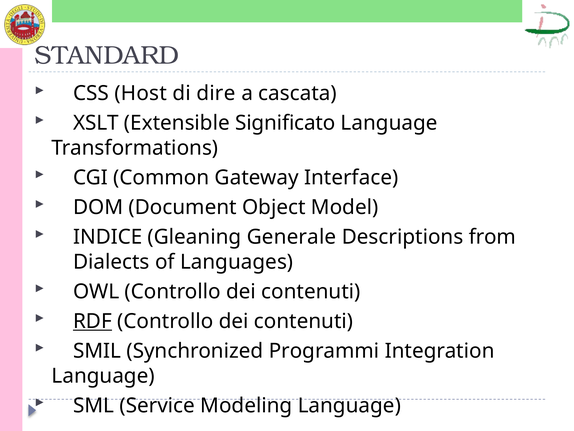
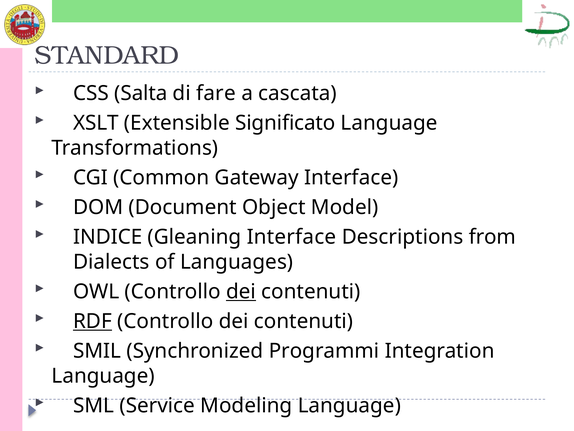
Host: Host -> Salta
dire: dire -> fare
Gleaning Generale: Generale -> Interface
dei at (241, 291) underline: none -> present
